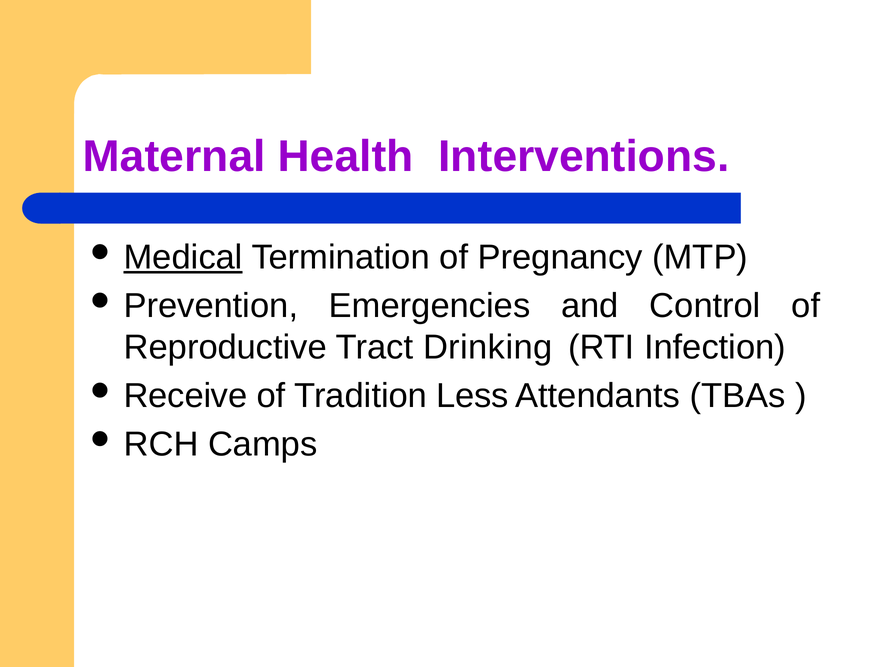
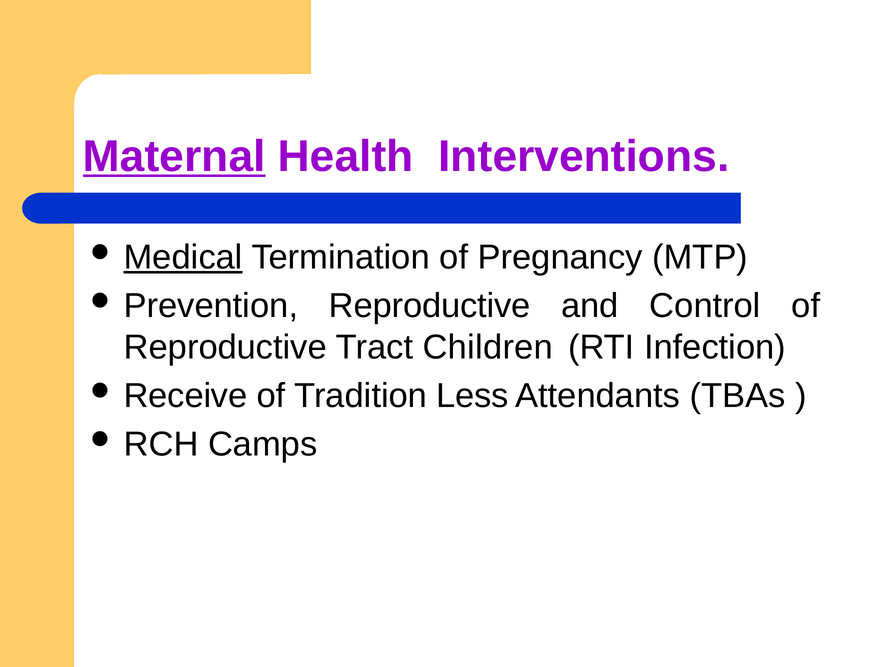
Maternal underline: none -> present
Prevention Emergencies: Emergencies -> Reproductive
Drinking: Drinking -> Children
